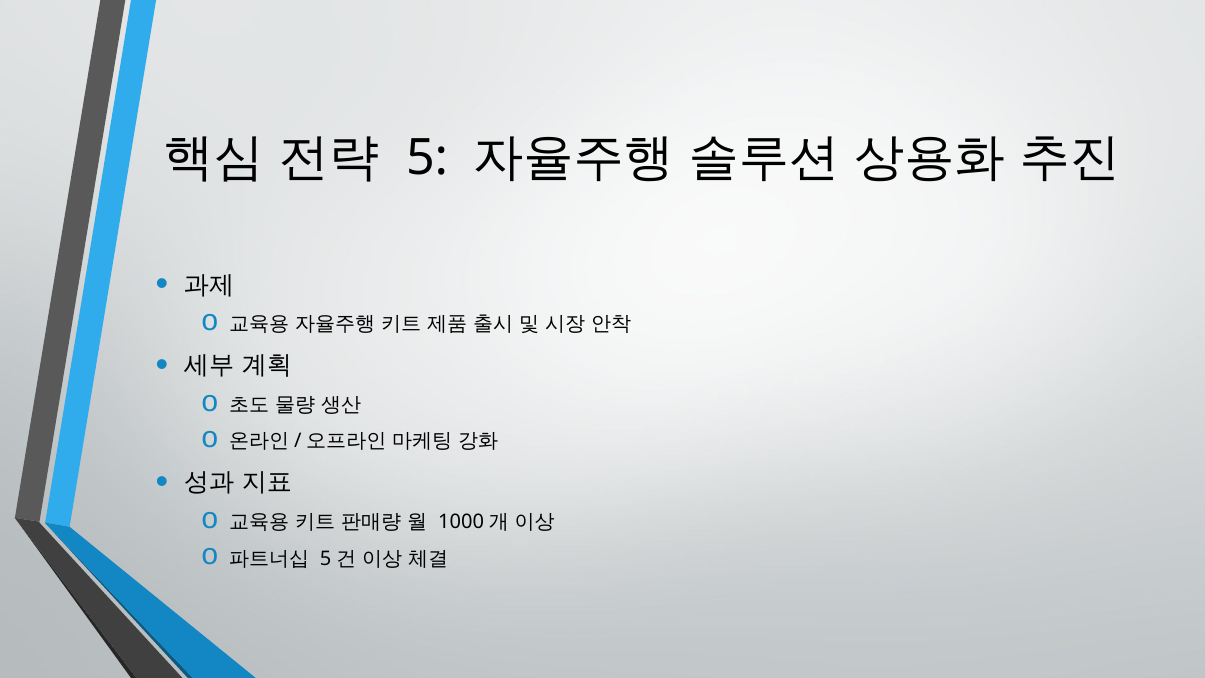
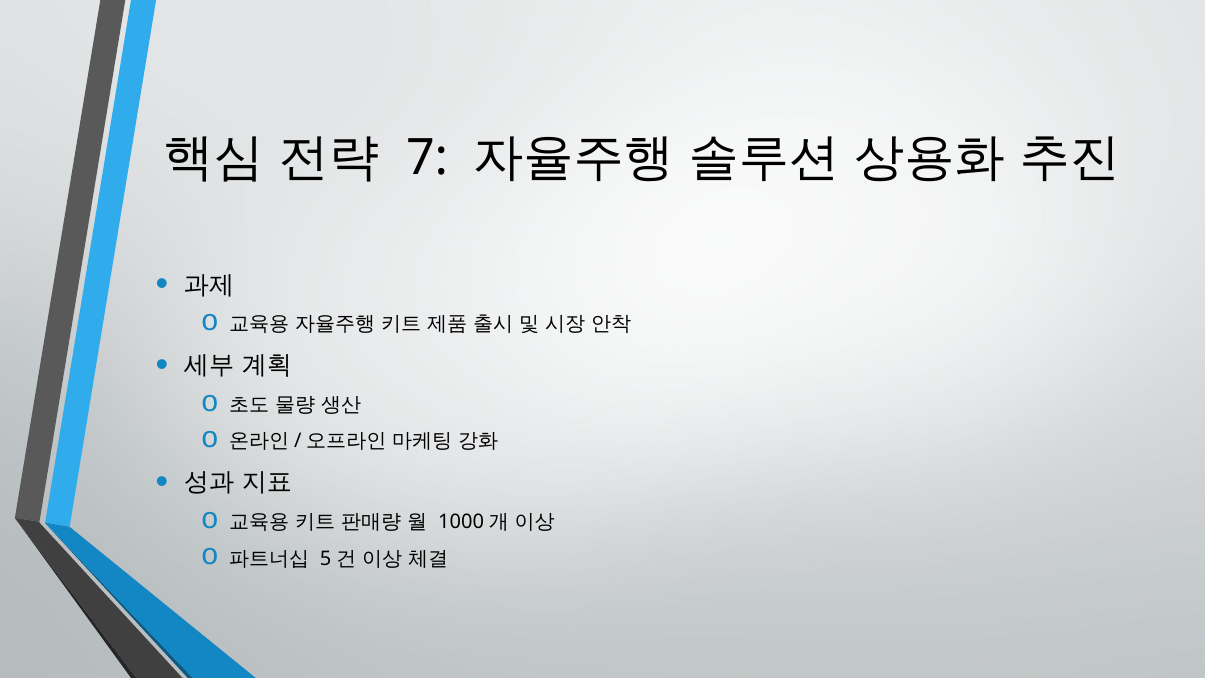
5: 5 -> 7
